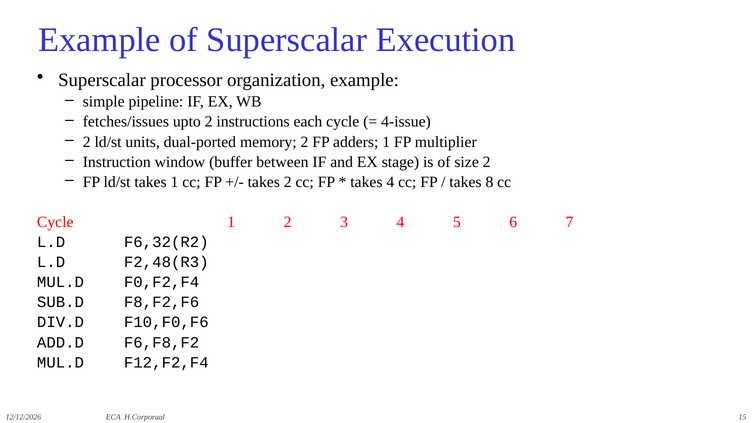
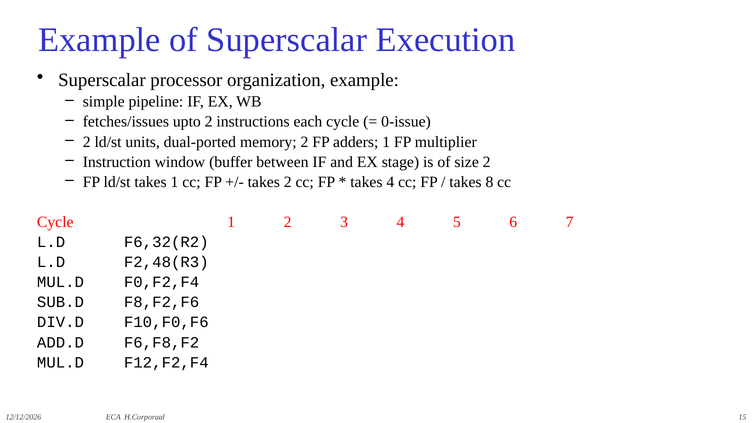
4-issue: 4-issue -> 0-issue
